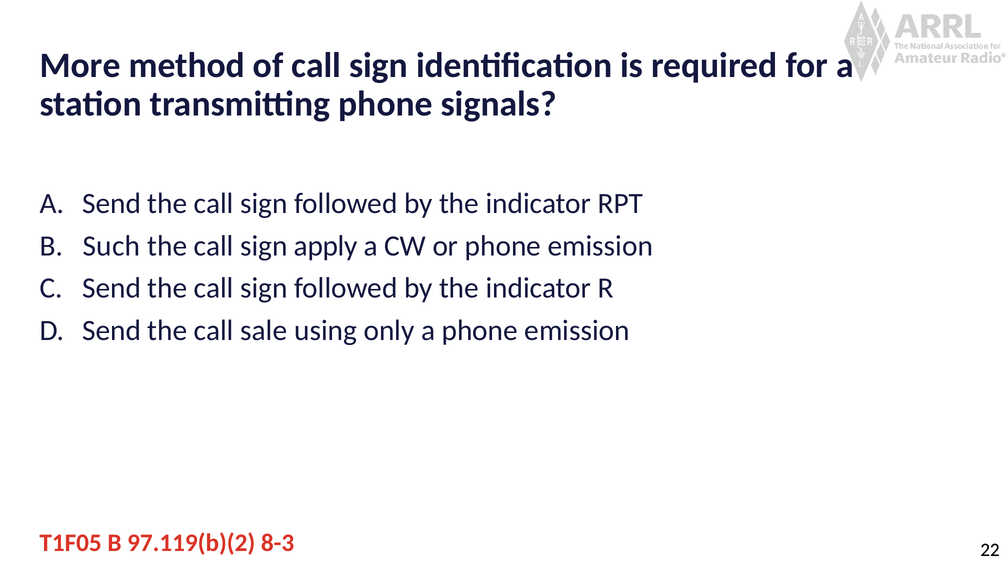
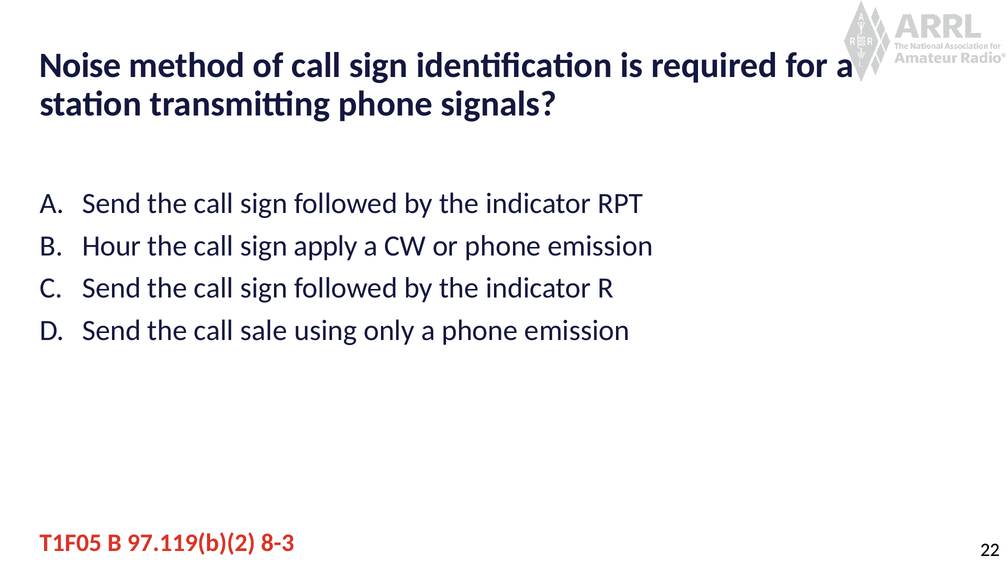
More: More -> Noise
Such: Such -> Hour
